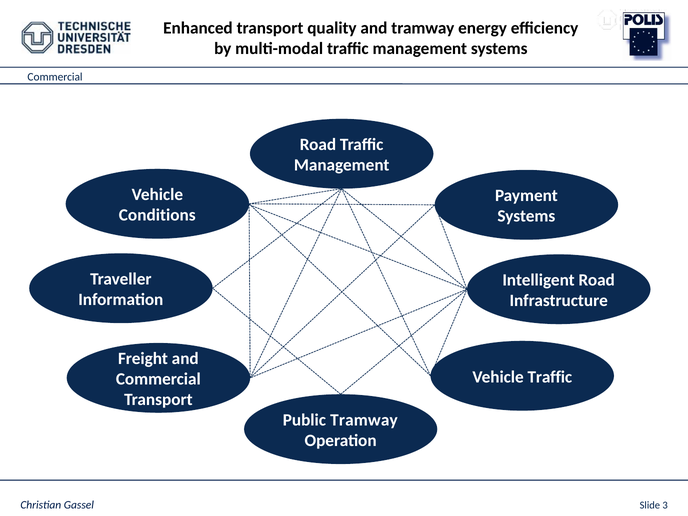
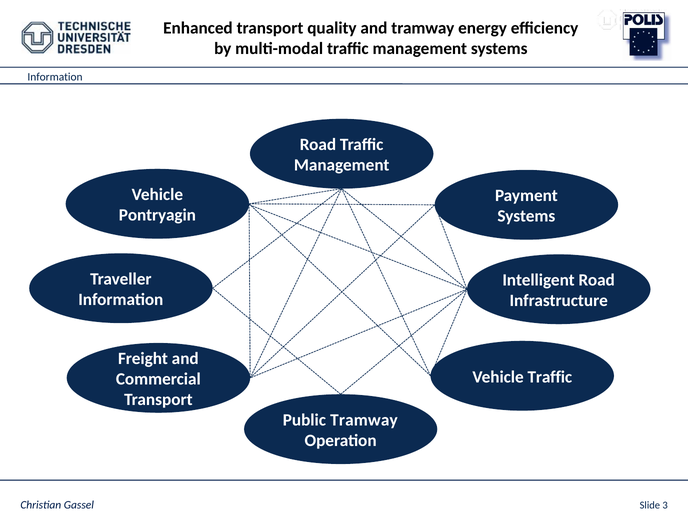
Commercial at (55, 77): Commercial -> Information
Conditions: Conditions -> Pontryagin
